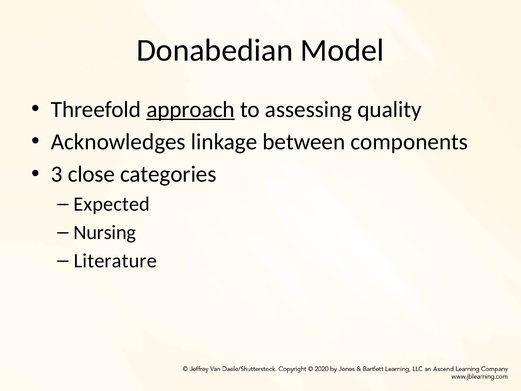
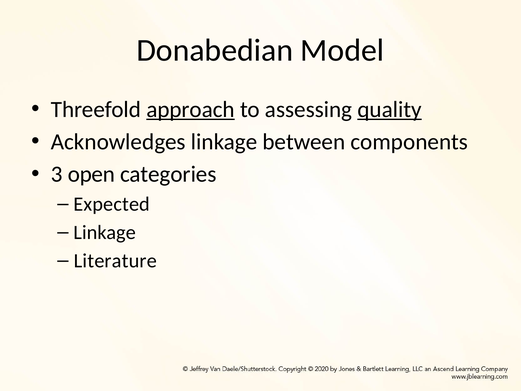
quality underline: none -> present
close: close -> open
Nursing at (105, 232): Nursing -> Linkage
